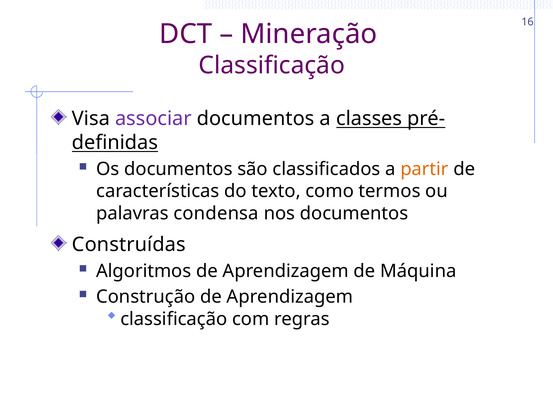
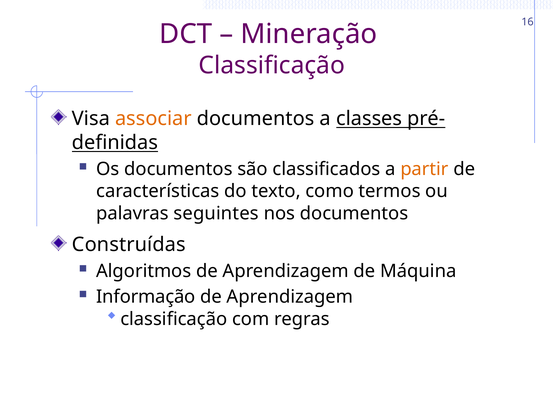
associar colour: purple -> orange
condensa: condensa -> seguintes
Construção: Construção -> Informação
